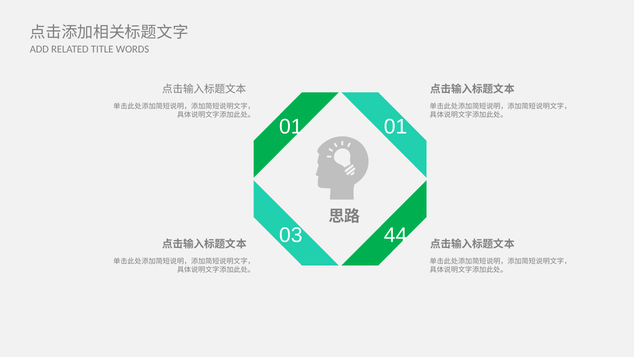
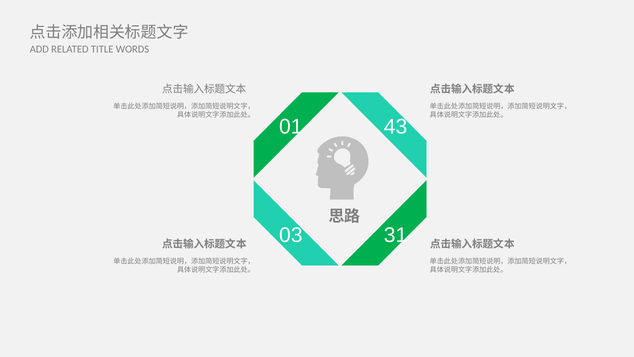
01 01: 01 -> 43
44: 44 -> 31
